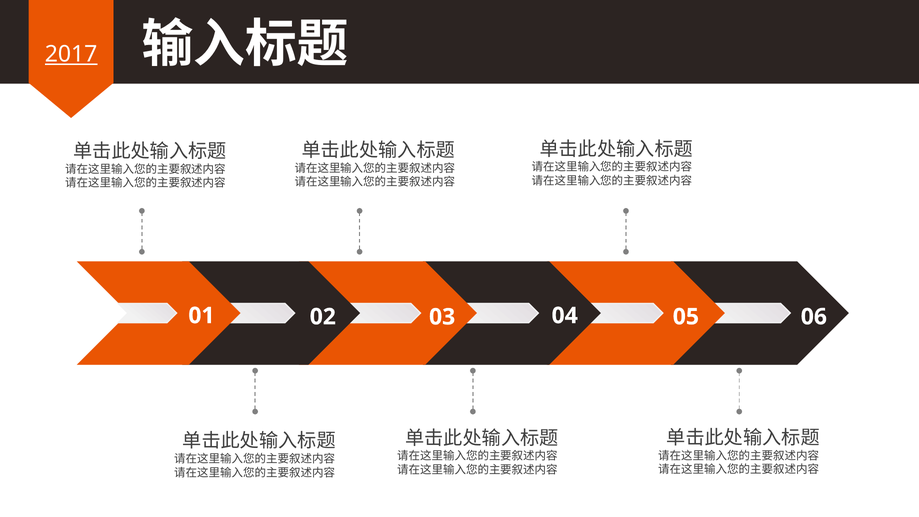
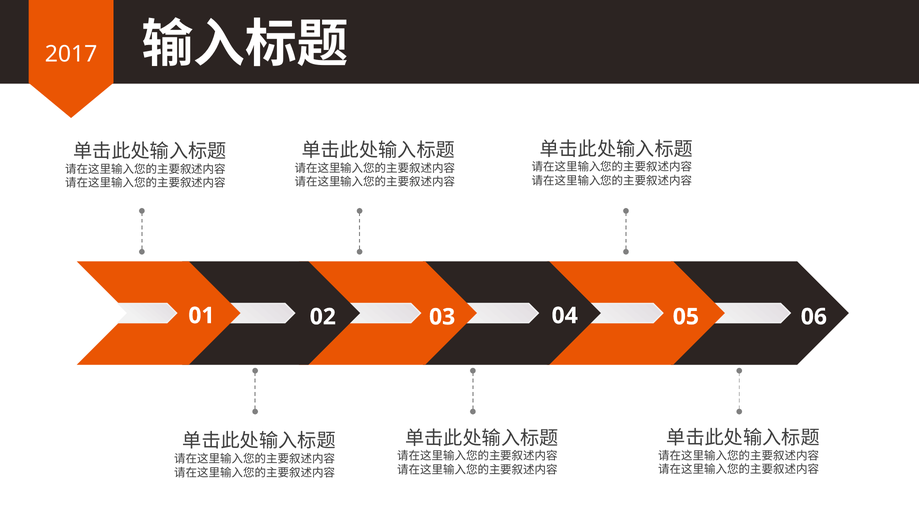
2017 underline: present -> none
